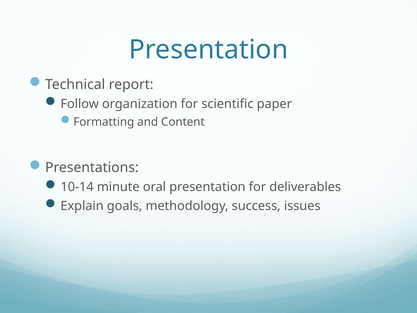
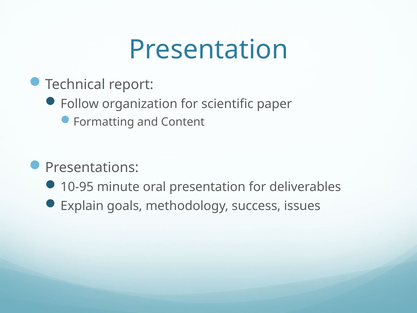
10-14: 10-14 -> 10-95
